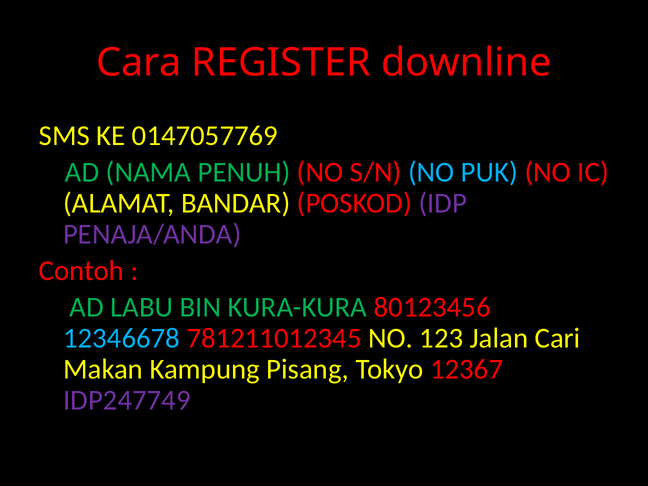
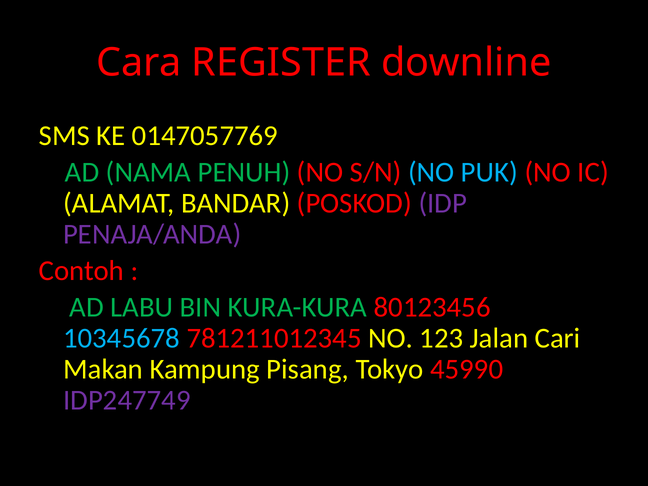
12346678: 12346678 -> 10345678
12367: 12367 -> 45990
